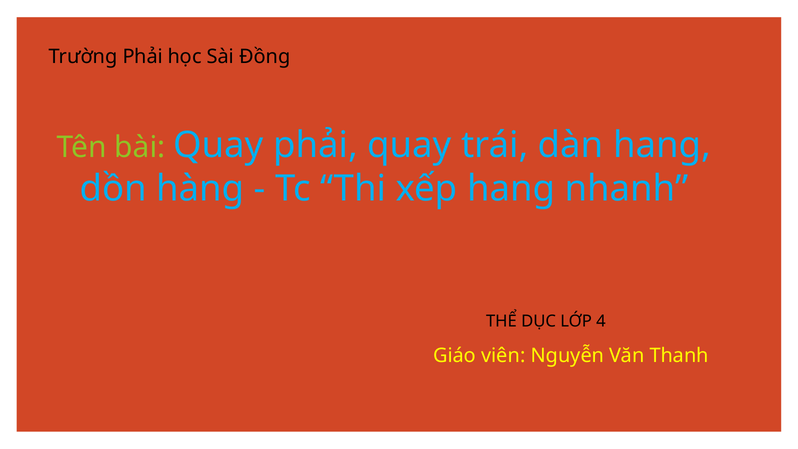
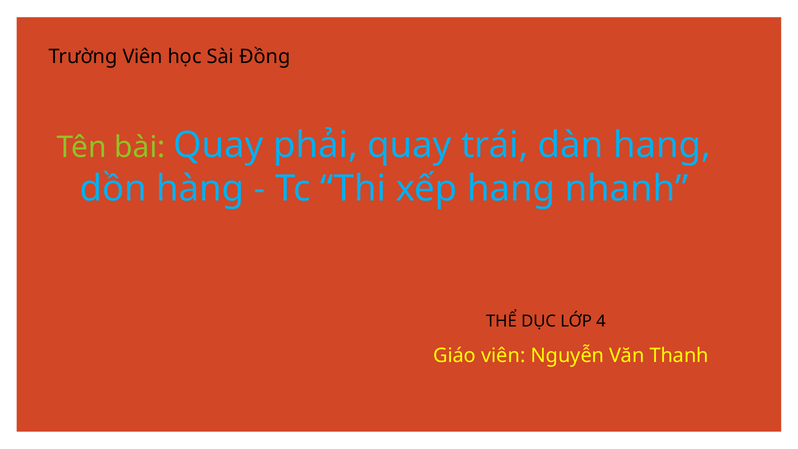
Trường Phải: Phải -> Viên
